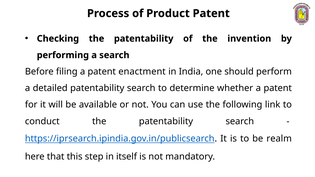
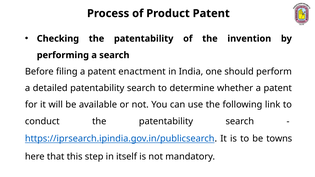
realm: realm -> towns
